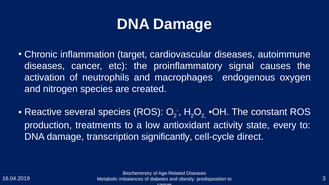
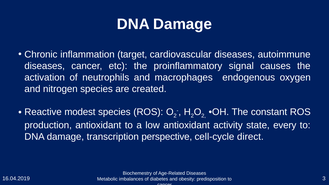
several: several -> modest
production treatments: treatments -> antioxidant
significantly: significantly -> perspective
